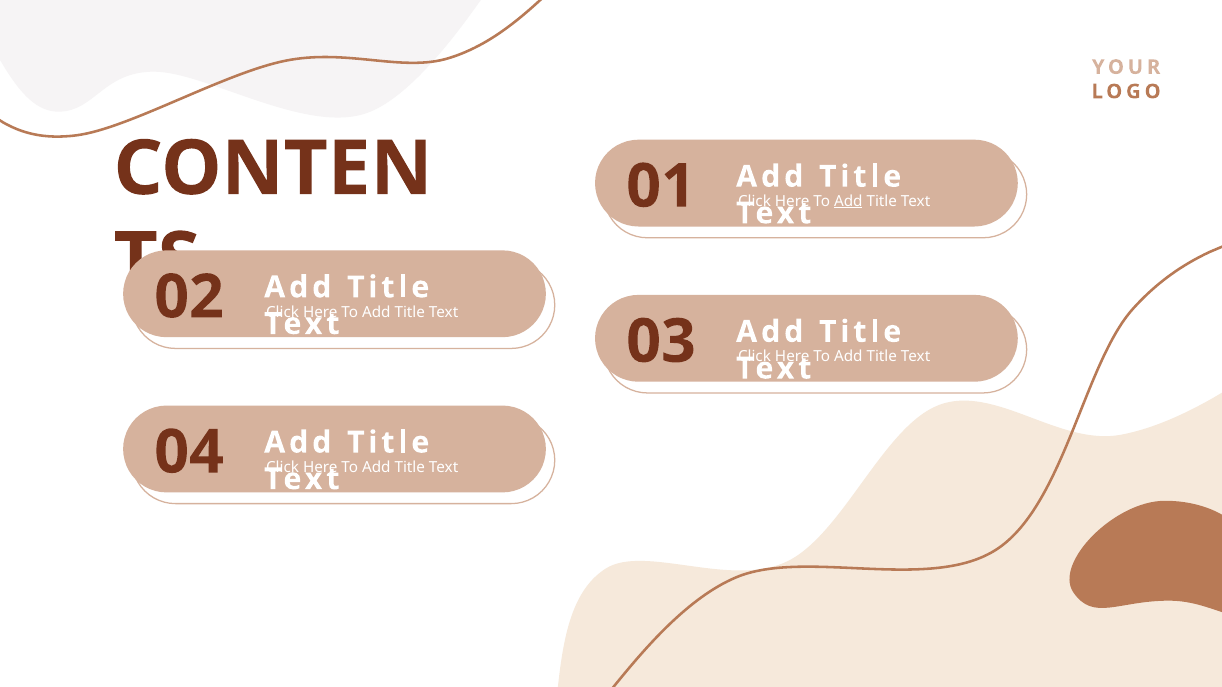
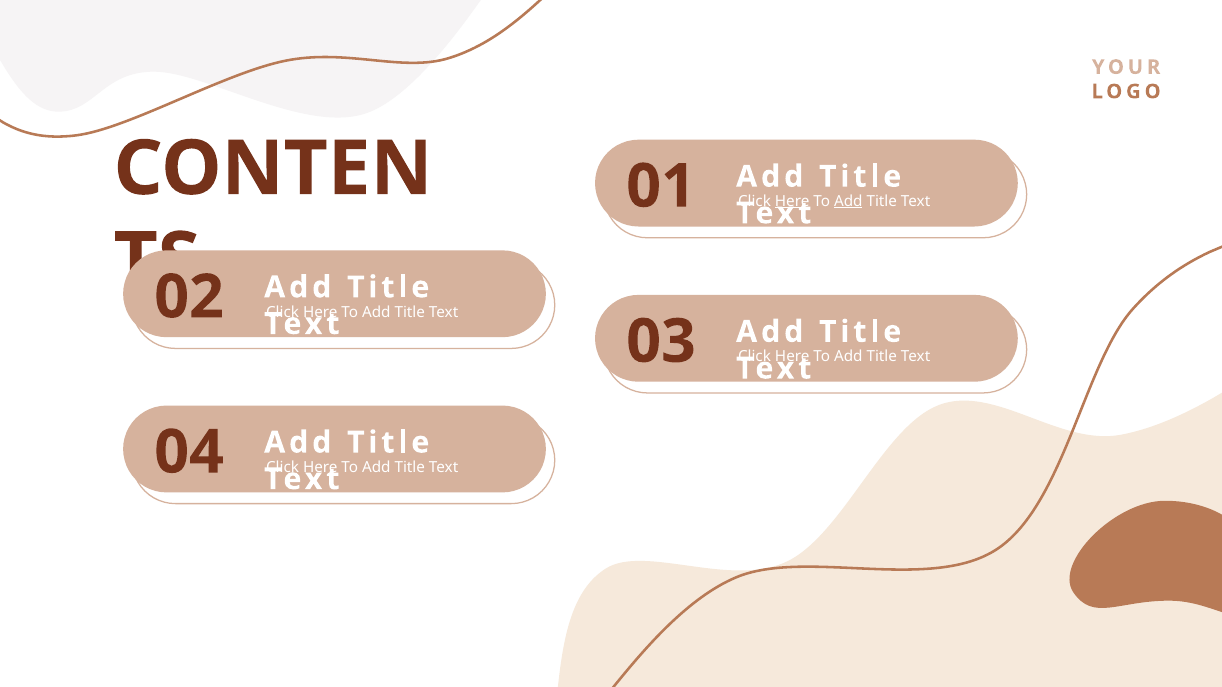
Here at (792, 201) underline: none -> present
